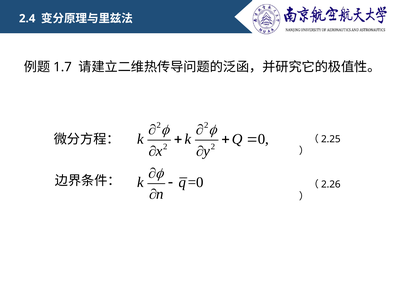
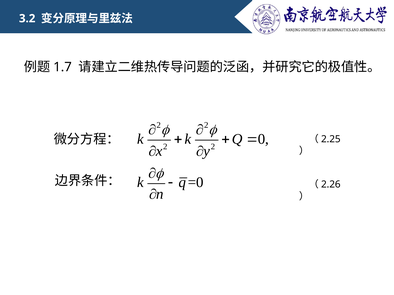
2.4: 2.4 -> 3.2
